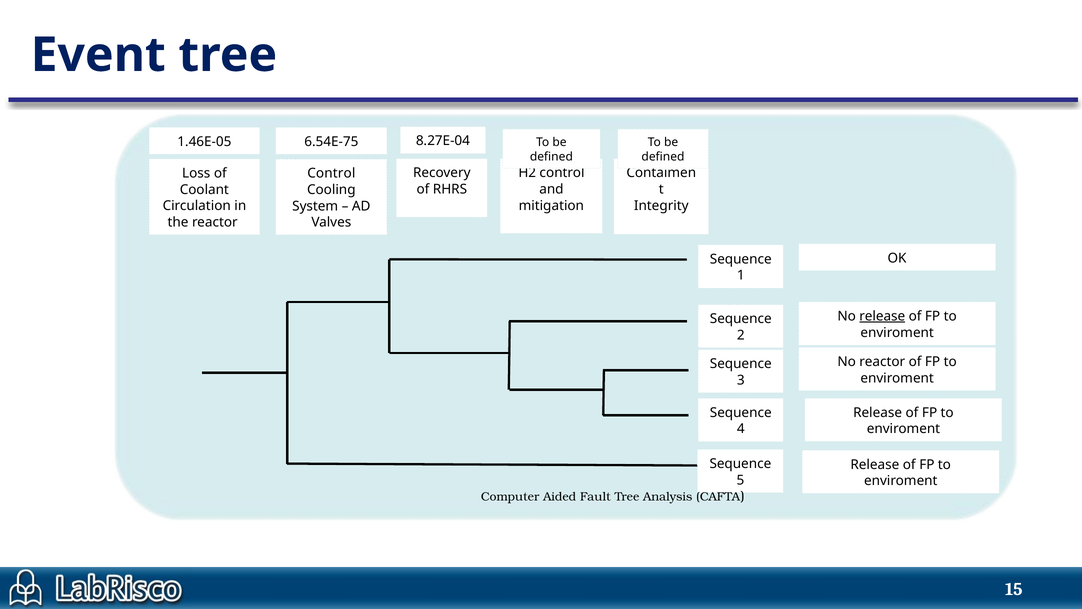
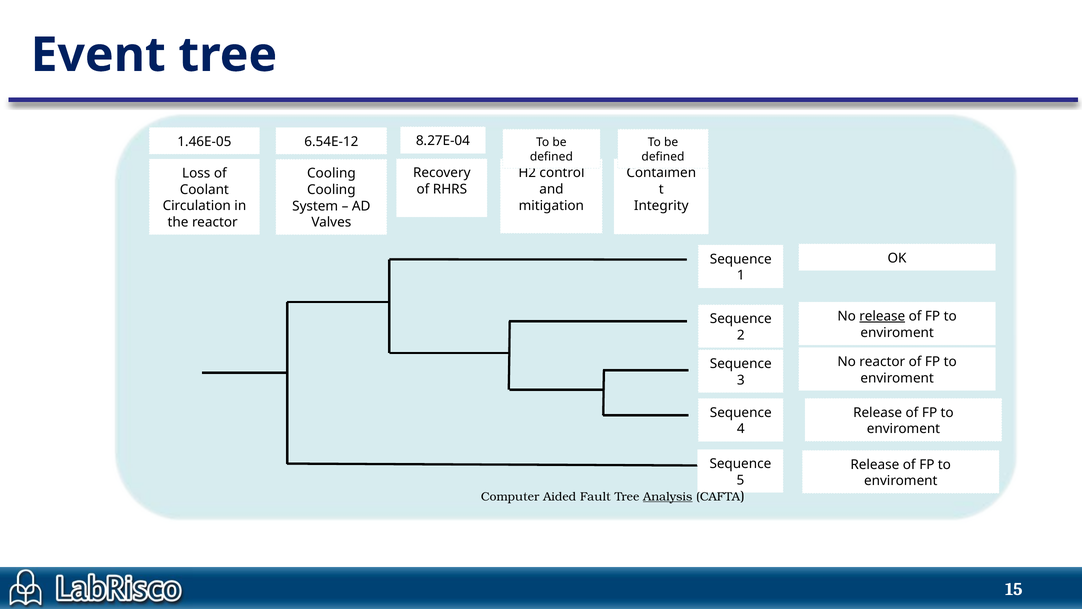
6.54E-75: 6.54E-75 -> 6.54E-12
Control at (331, 173): Control -> Cooling
Analysis underline: none -> present
